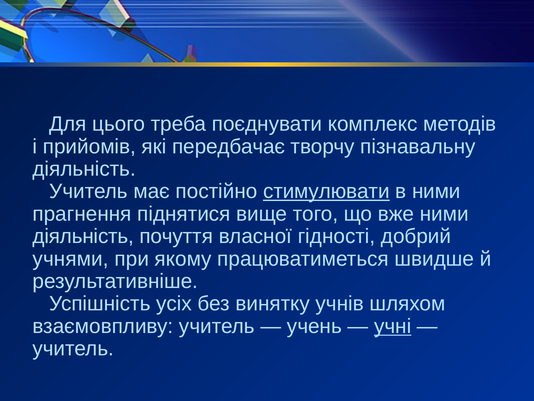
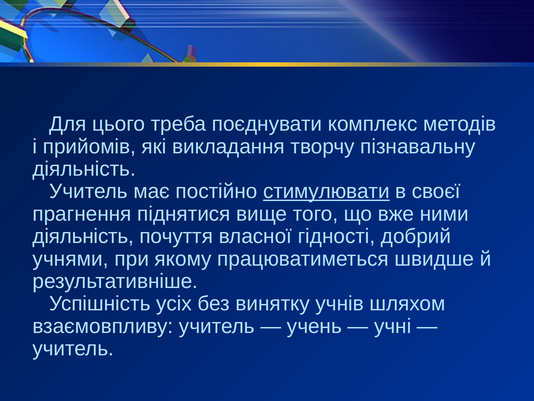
передбачає: передбачає -> викладання
в ними: ними -> своєї
учні underline: present -> none
